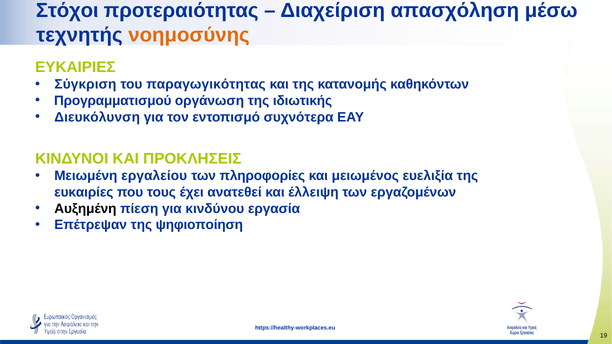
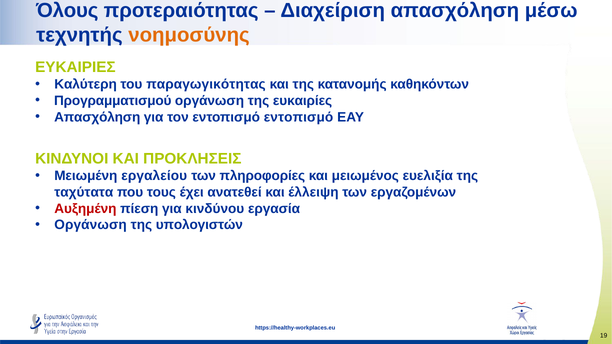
Στόχοι: Στόχοι -> Όλους
Σύγκριση: Σύγκριση -> Καλύτερη
ιδιωτικής: ιδιωτικής -> ευκαιρίες
Διευκόλυνση at (97, 117): Διευκόλυνση -> Απασχόληση
εντοπισμό συχνότερα: συχνότερα -> εντοπισμό
ευκαιρίες: ευκαιρίες -> ταχύτατα
Αυξημένη colour: black -> red
Επέτρεψαν at (91, 225): Επέτρεψαν -> Οργάνωση
ψηφιοποίηση: ψηφιοποίηση -> υπολογιστών
